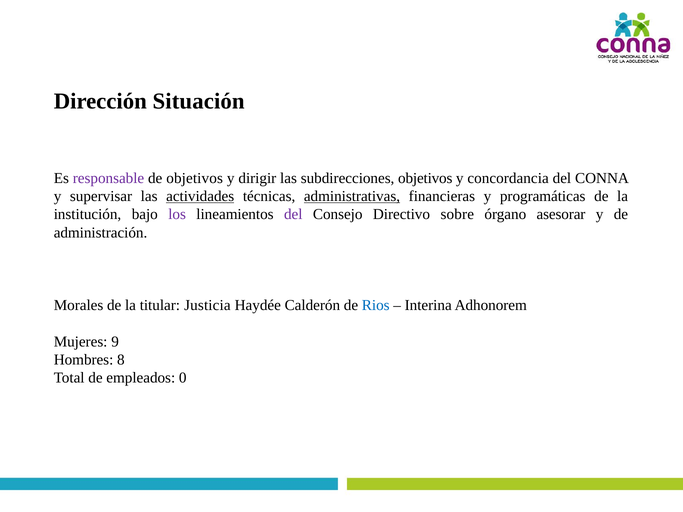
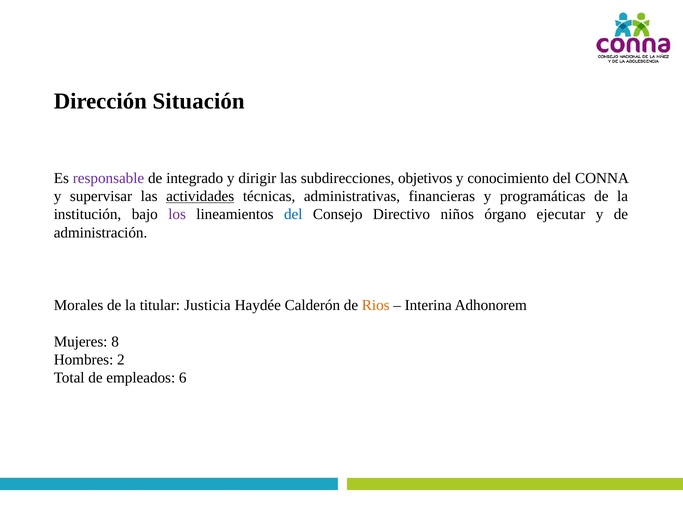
de objetivos: objetivos -> integrado
concordancia: concordancia -> conocimiento
administrativas underline: present -> none
del at (293, 214) colour: purple -> blue
sobre: sobre -> niños
asesorar: asesorar -> ejecutar
Rios colour: blue -> orange
9: 9 -> 8
8: 8 -> 2
0: 0 -> 6
